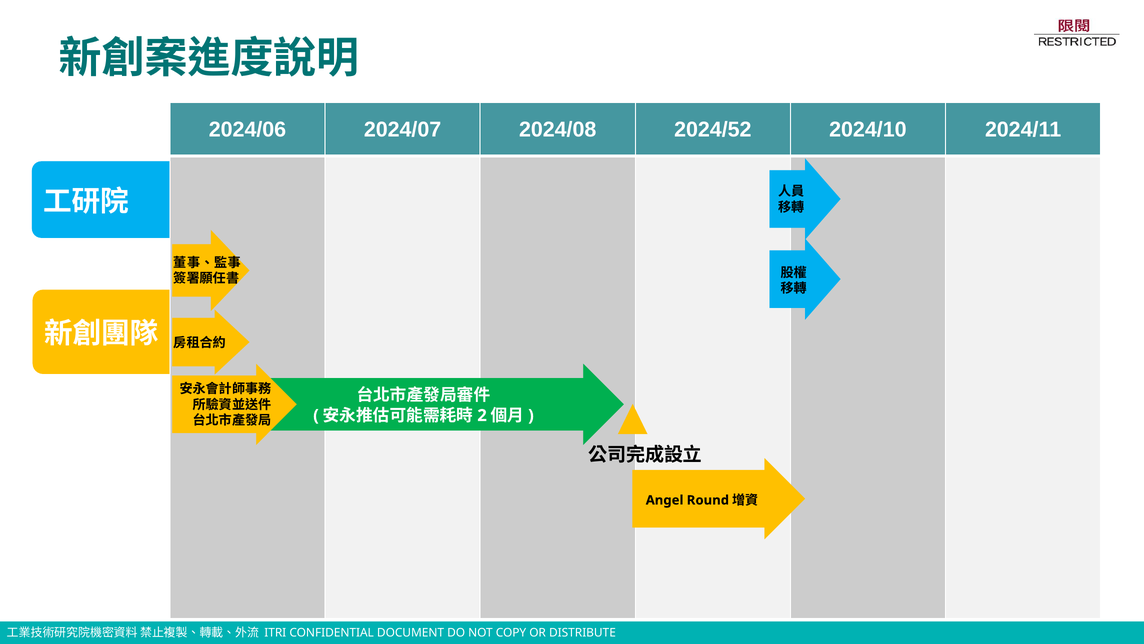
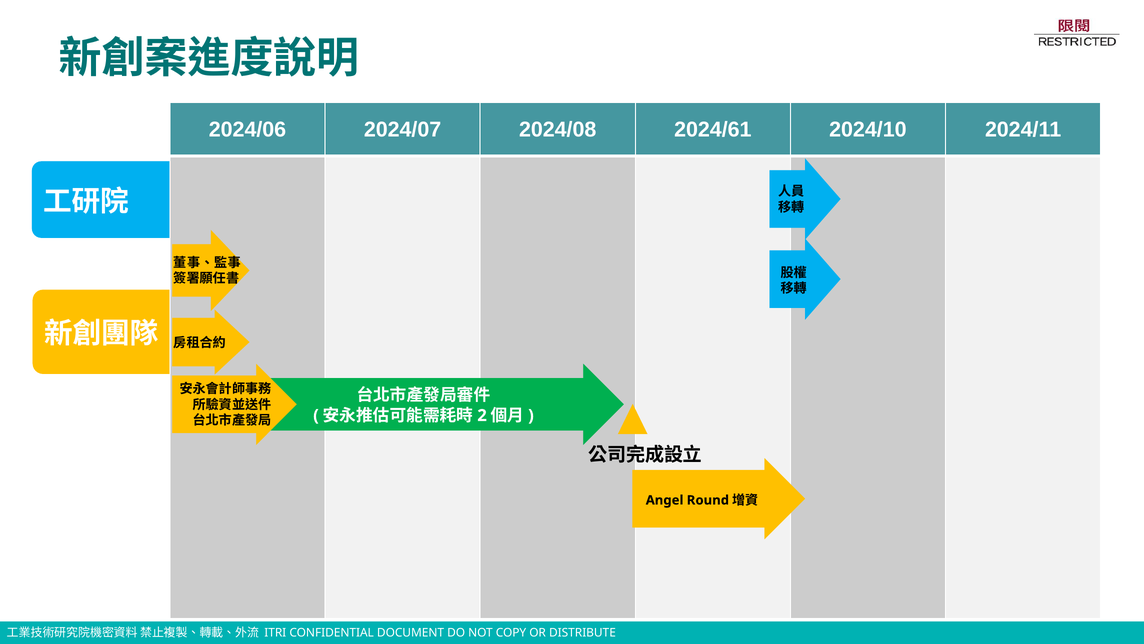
2024/52: 2024/52 -> 2024/61
